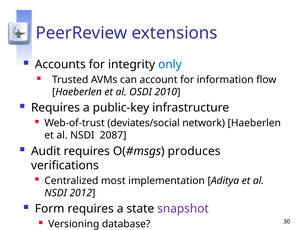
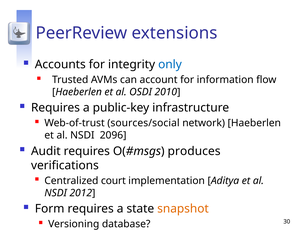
deviates/social: deviates/social -> sources/social
2087: 2087 -> 2096
most: most -> court
snapshot colour: purple -> orange
